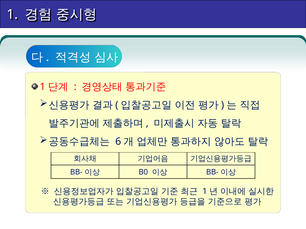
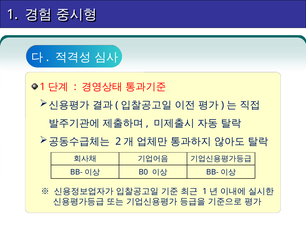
6: 6 -> 2
